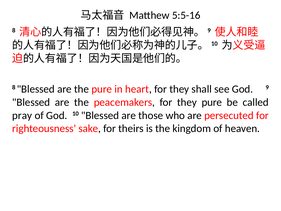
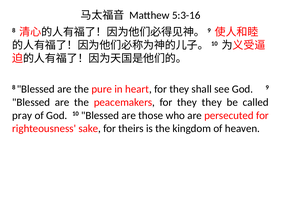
5:5-16: 5:5-16 -> 5:3-16
they pure: pure -> they
